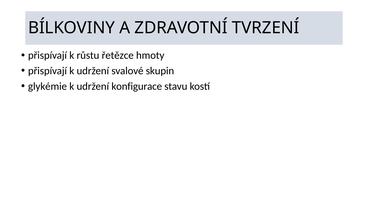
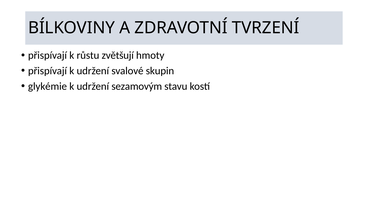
řetězce: řetězce -> zvětšují
konfigurace: konfigurace -> sezamovým
